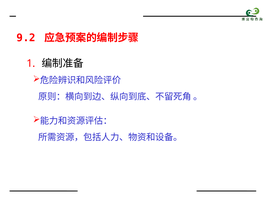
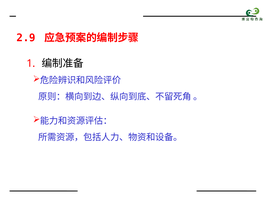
9.2: 9.2 -> 2.9
